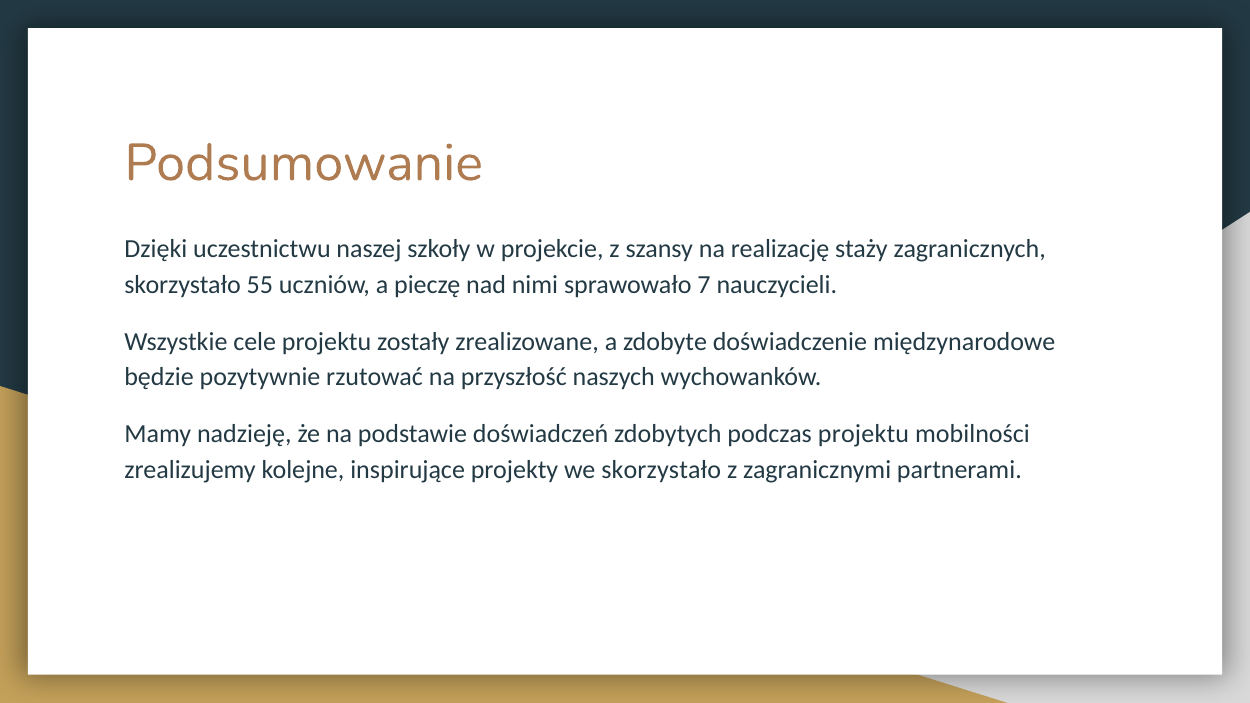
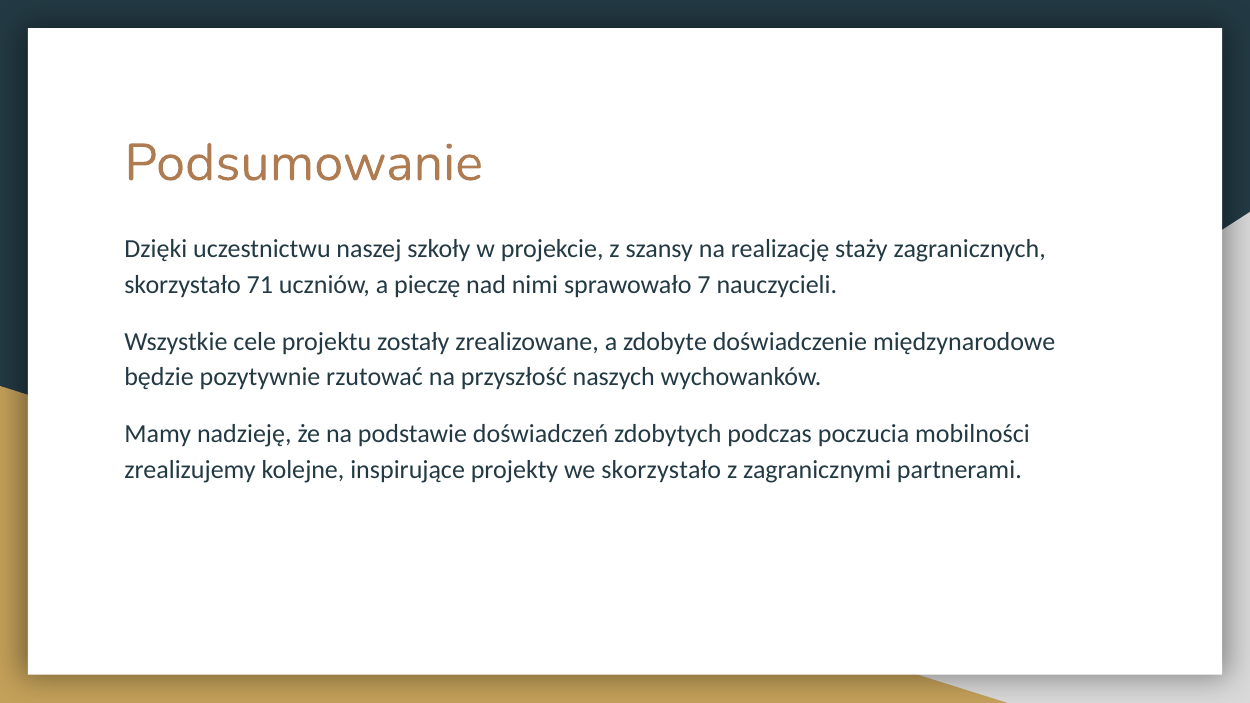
55: 55 -> 71
podczas projektu: projektu -> poczucia
